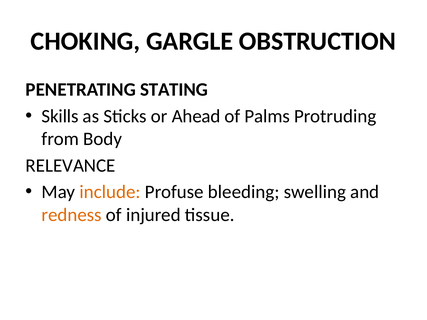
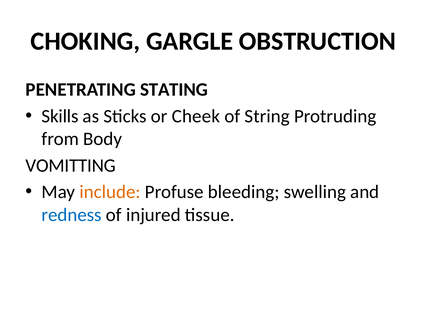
Ahead: Ahead -> Cheek
Palms: Palms -> String
RELEVANCE: RELEVANCE -> VOMITTING
redness colour: orange -> blue
